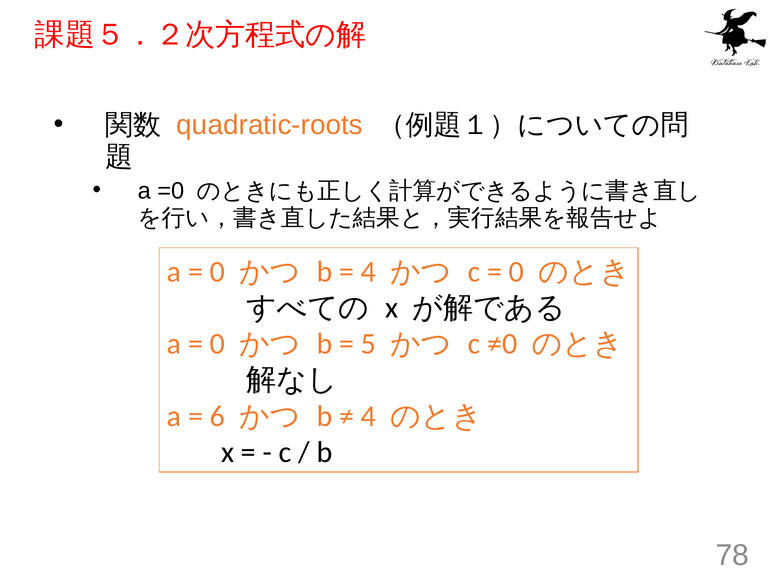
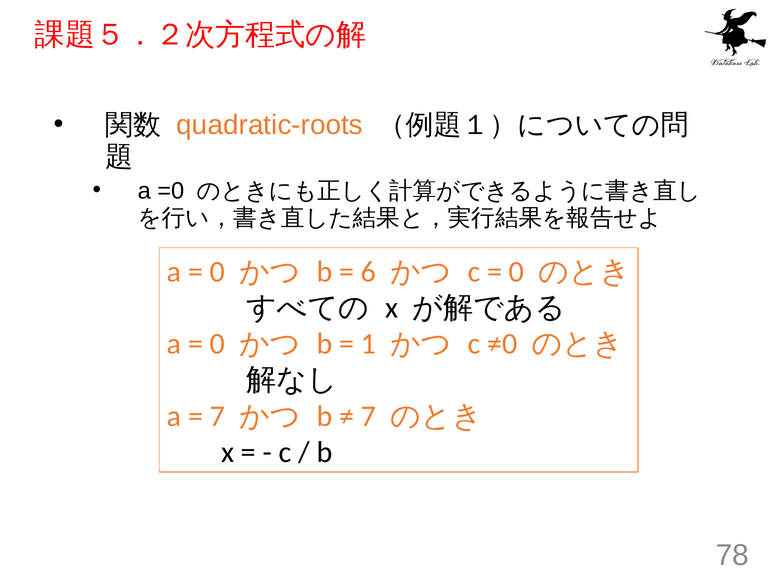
4 at (369, 272): 4 -> 6
5: 5 -> 1
6 at (217, 416): 6 -> 7
4 at (369, 416): 4 -> 7
